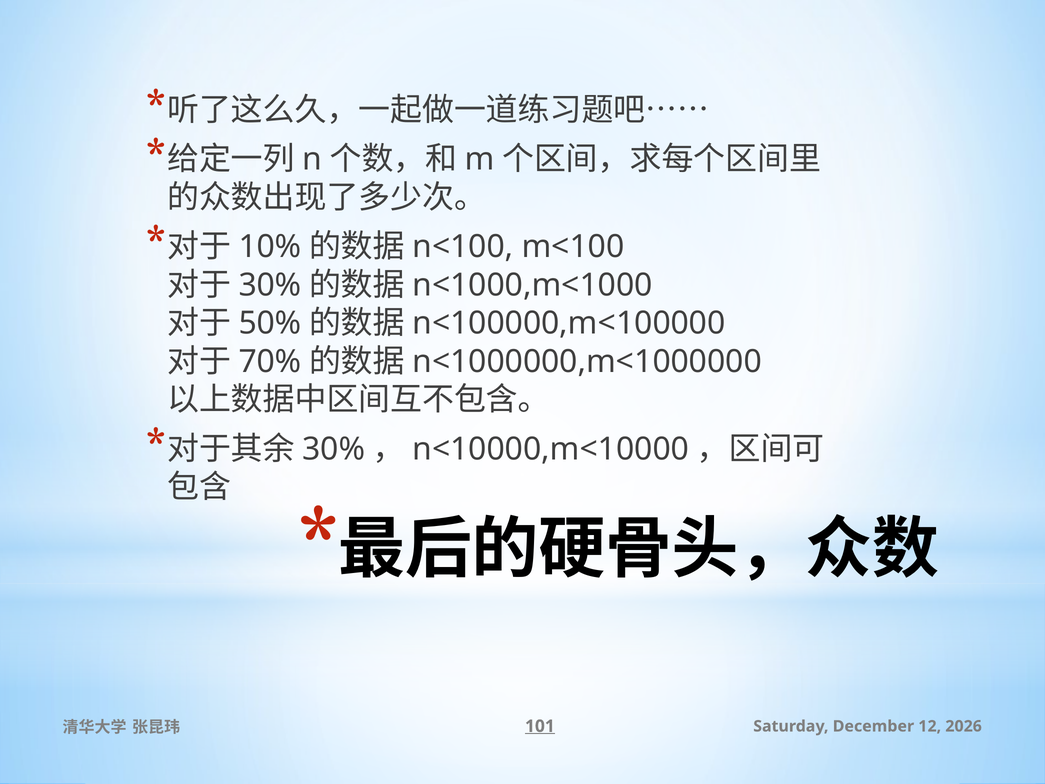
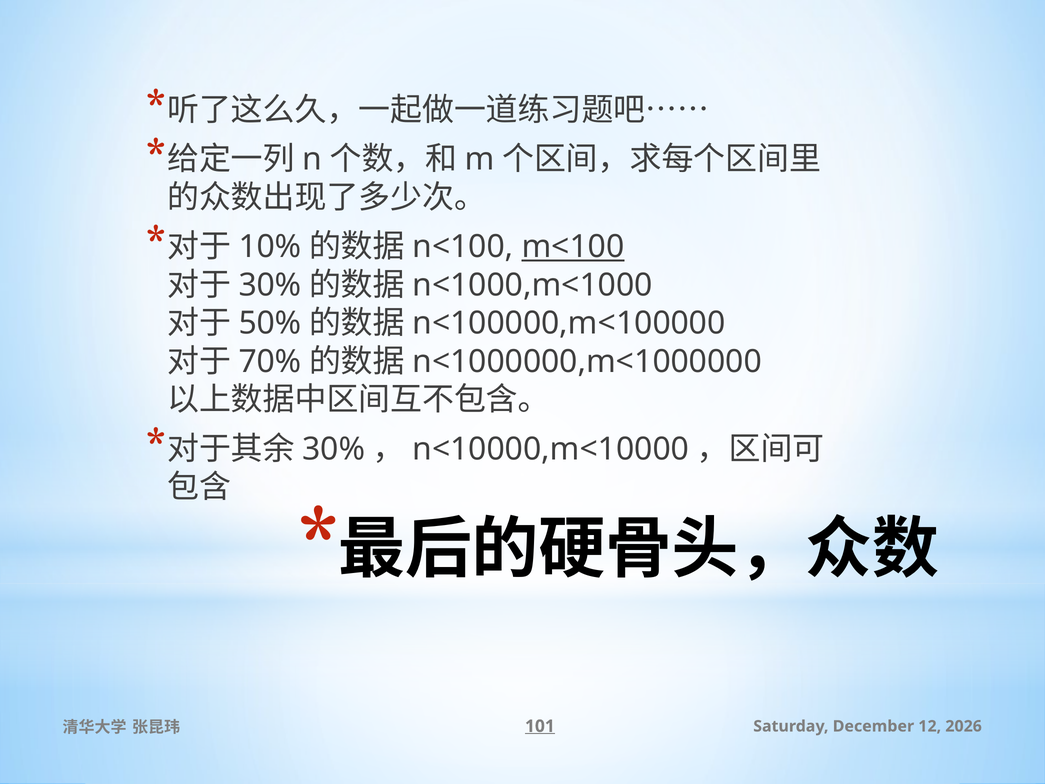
m<100 underline: none -> present
